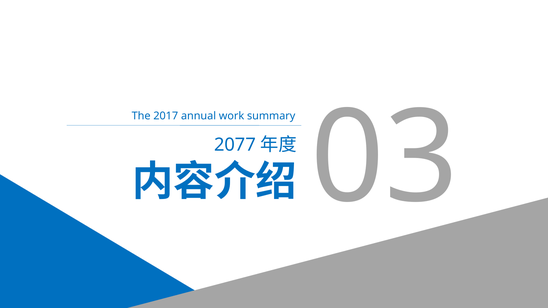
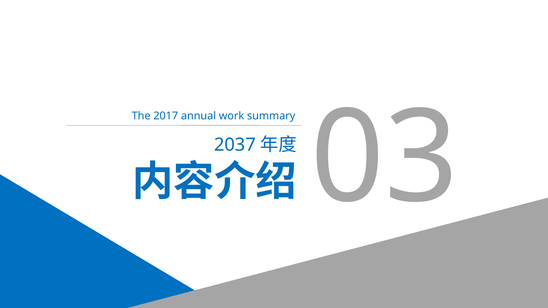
2077: 2077 -> 2037
